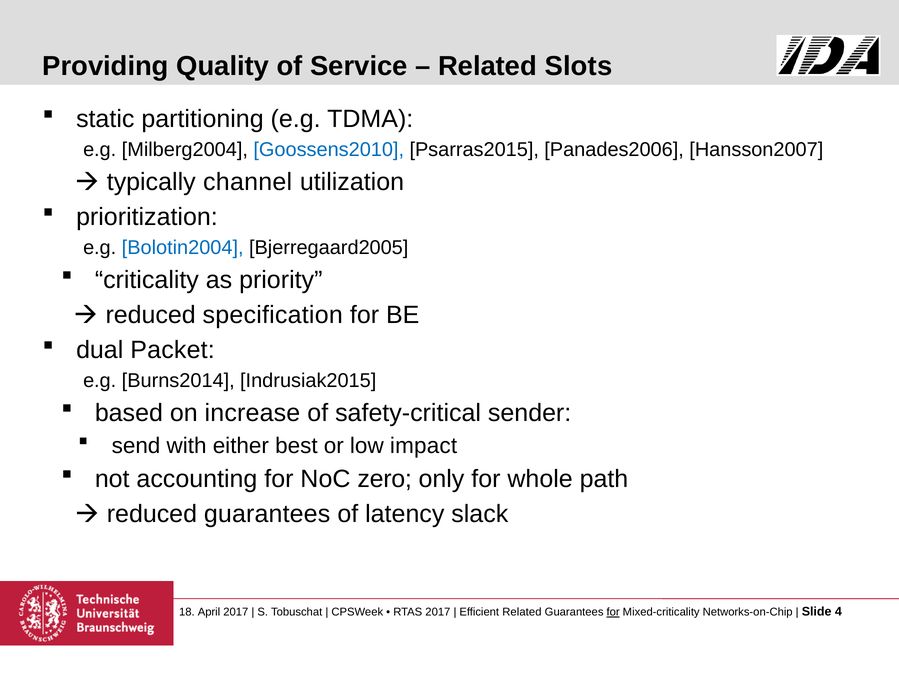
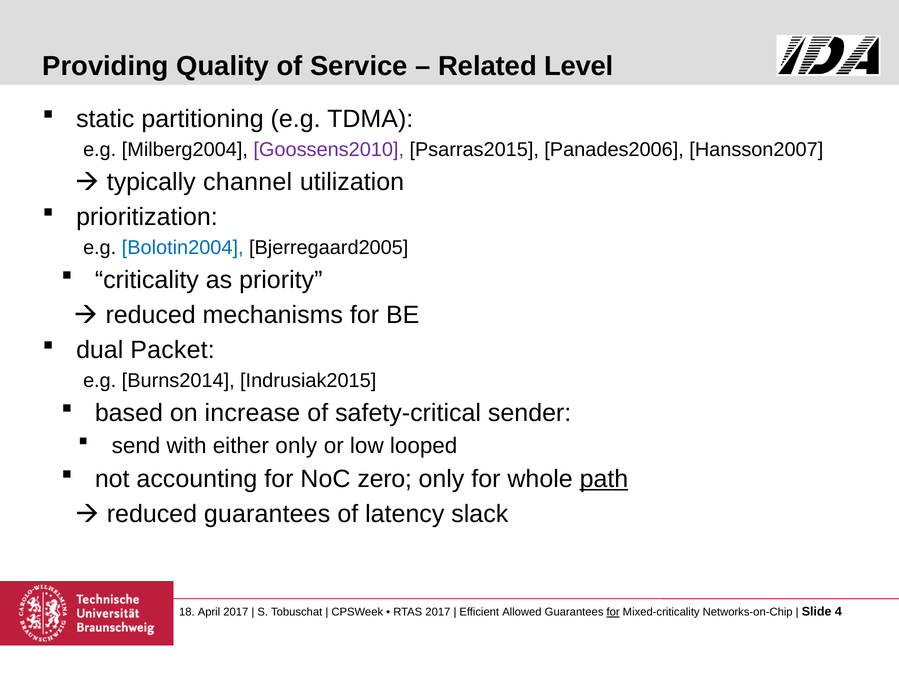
Slots: Slots -> Level
Goossens2010 colour: blue -> purple
specification: specification -> mechanisms
either best: best -> only
impact: impact -> looped
path underline: none -> present
Related at (522, 612): Related -> Allowed
